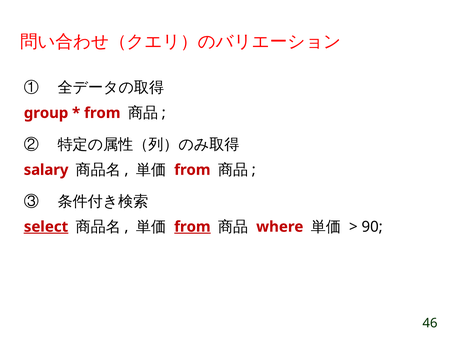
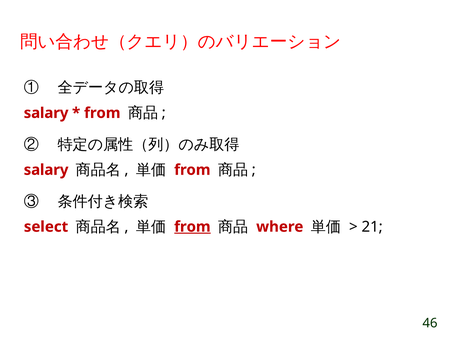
group at (46, 113): group -> salary
select underline: present -> none
90: 90 -> 21
